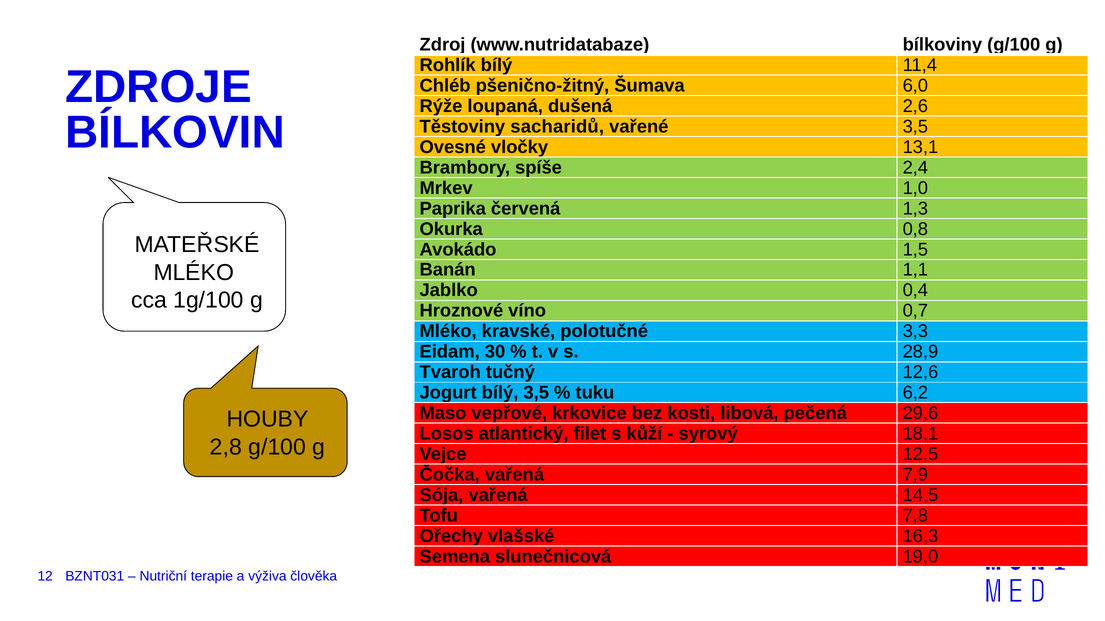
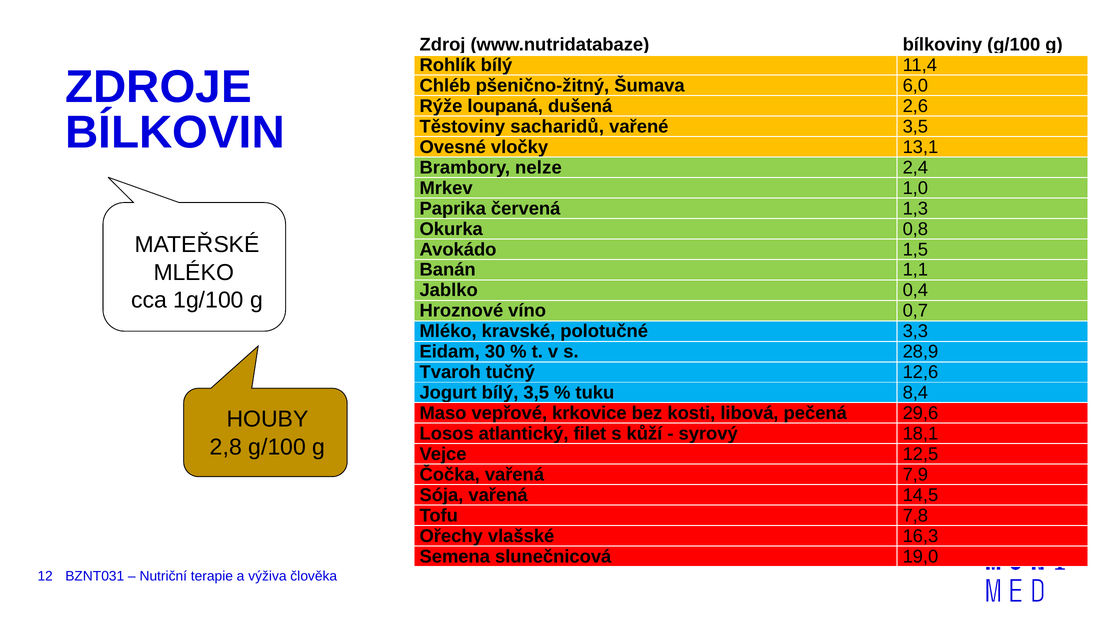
spíše: spíše -> nelze
6,2: 6,2 -> 8,4
